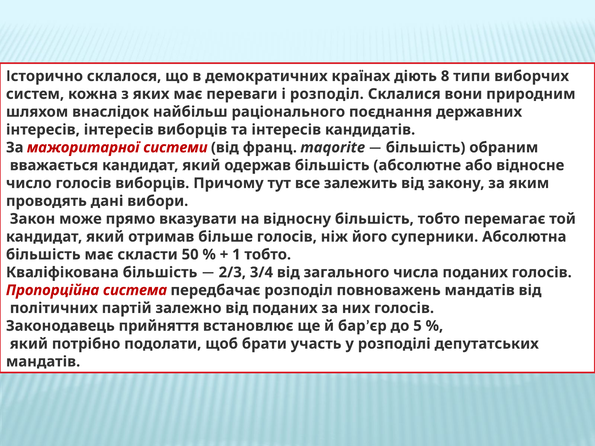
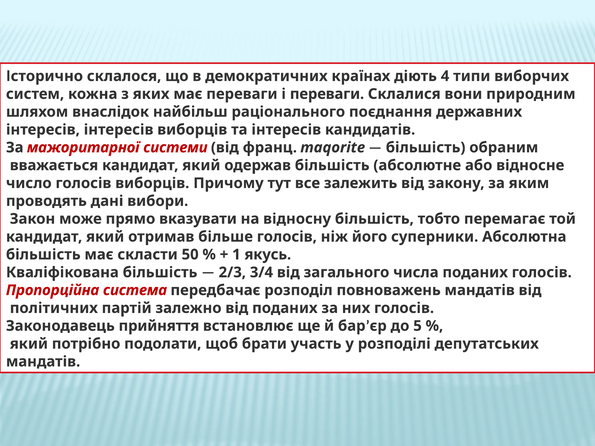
8: 8 -> 4
і розподіл: розподіл -> переваги
1 тобто: тобто -> якусь
